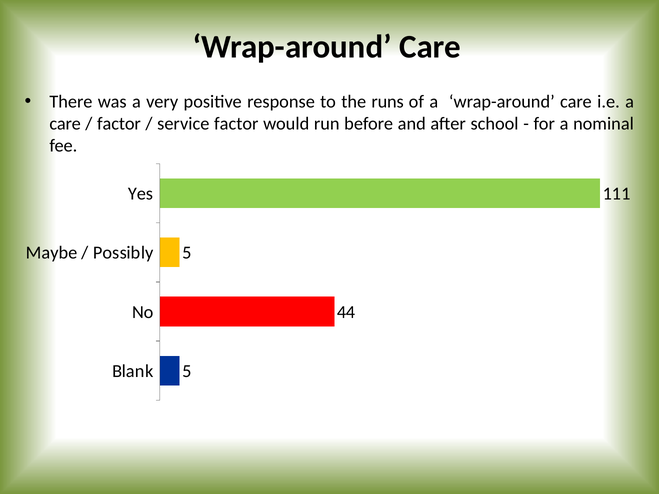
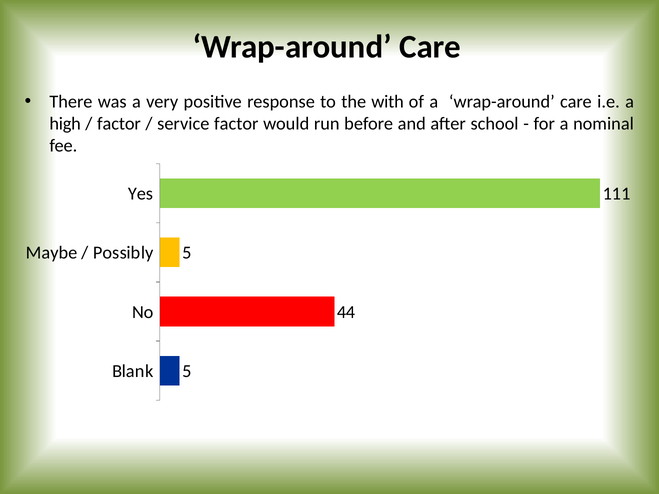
runs: runs -> with
care at (65, 124): care -> high
